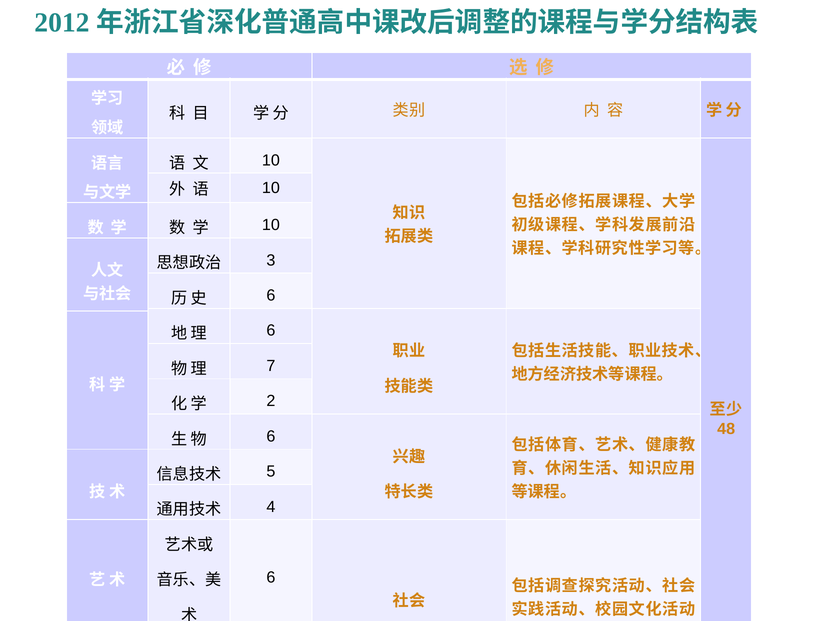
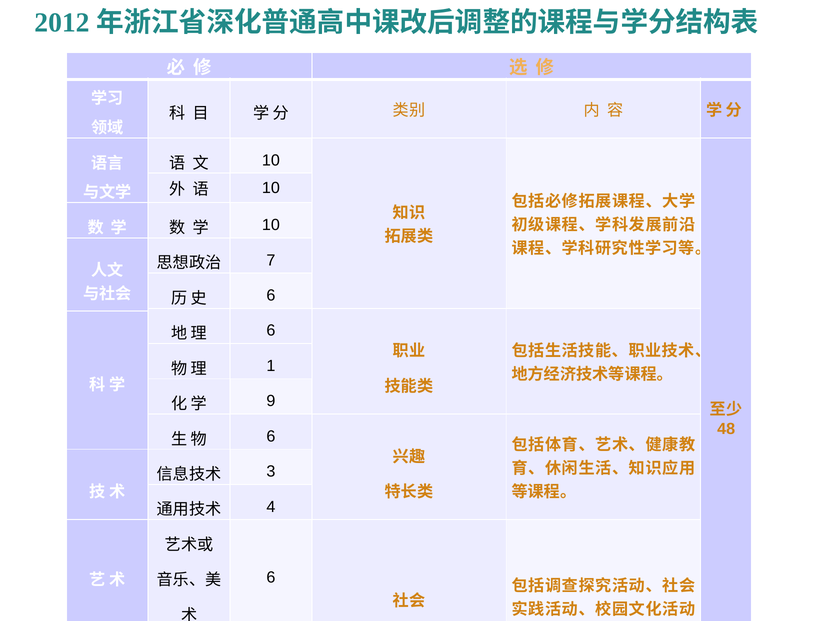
3: 3 -> 7
7: 7 -> 1
2 at (271, 401): 2 -> 9
5: 5 -> 3
